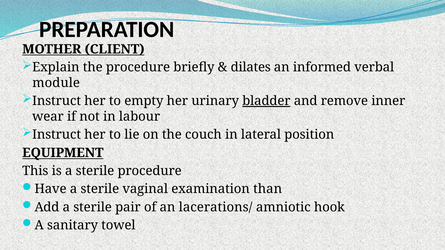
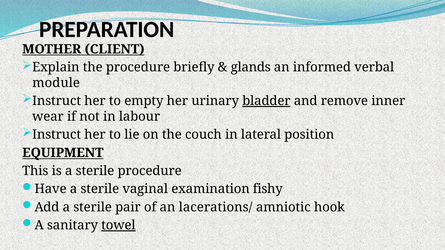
dilates: dilates -> glands
than: than -> fishy
towel underline: none -> present
